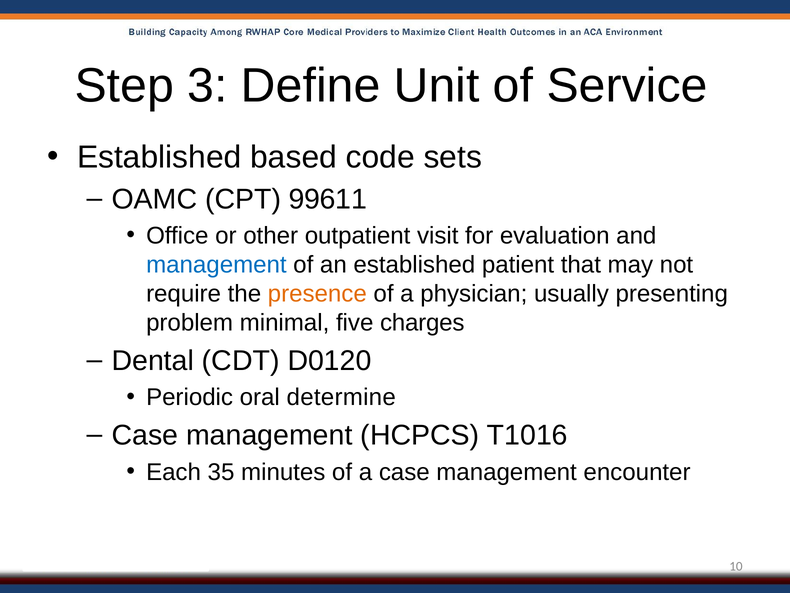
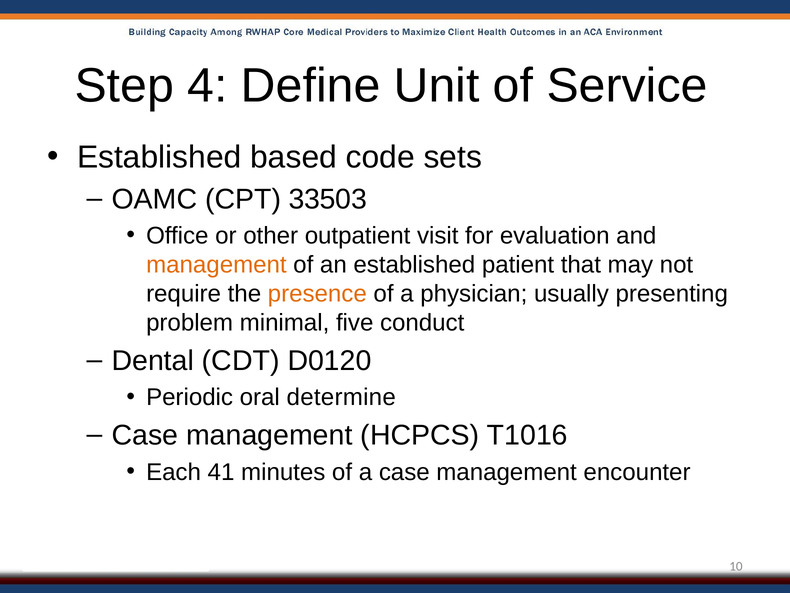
3: 3 -> 4
99611: 99611 -> 33503
management at (216, 265) colour: blue -> orange
charges: charges -> conduct
35: 35 -> 41
